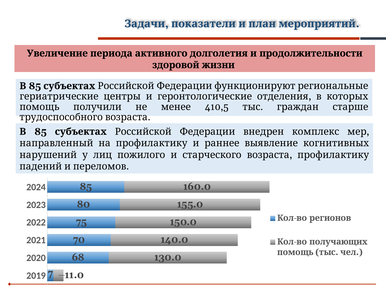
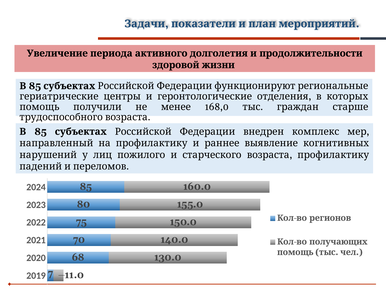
410,5: 410,5 -> 168,0
